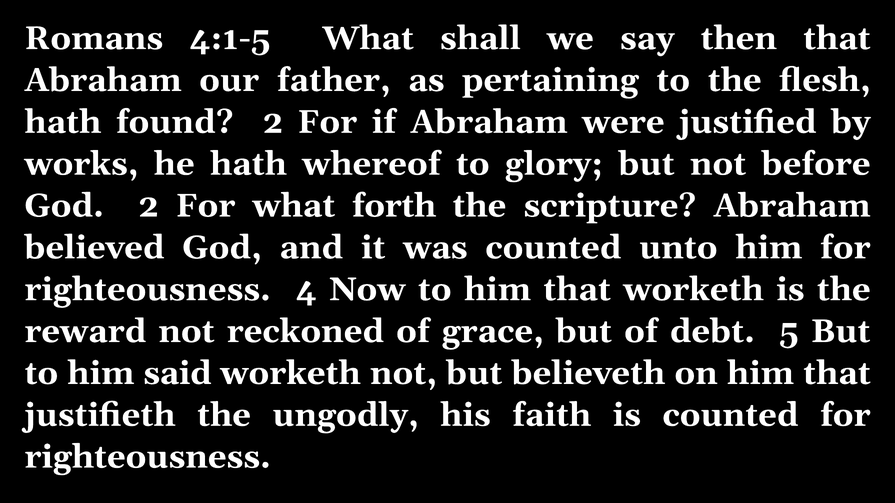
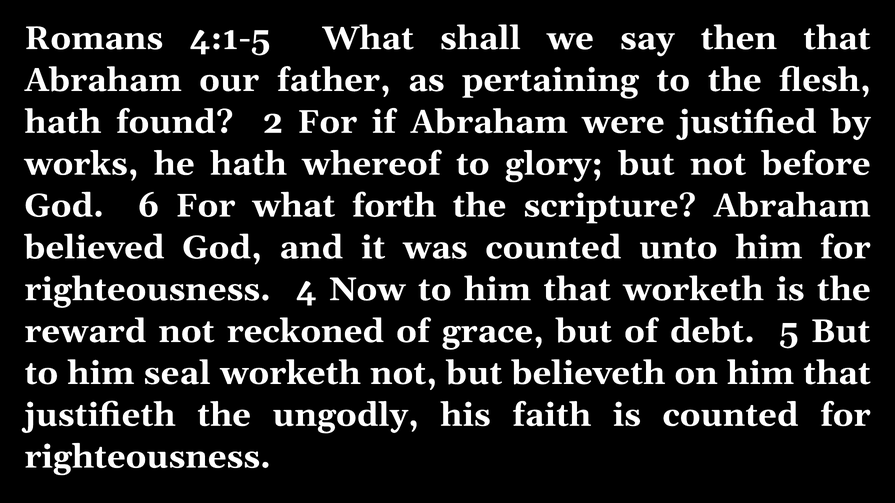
God 2: 2 -> 6
said: said -> seal
